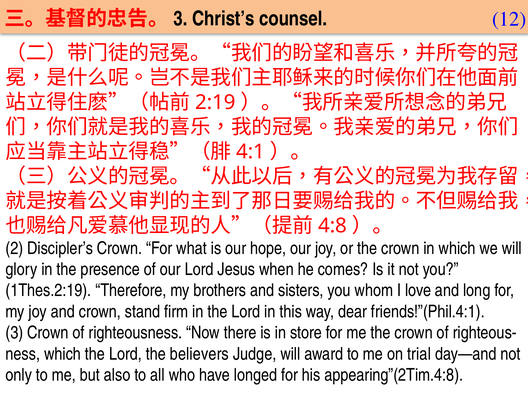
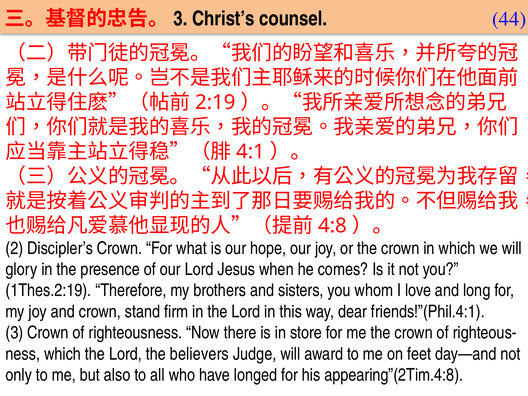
12: 12 -> 44
trial: trial -> feet
